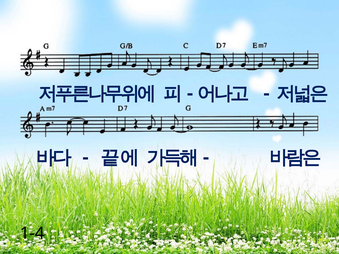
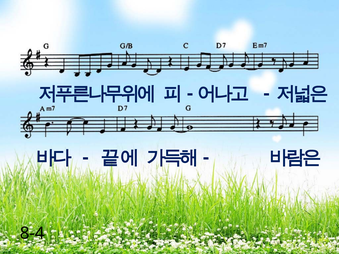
1-4: 1-4 -> 8-4
